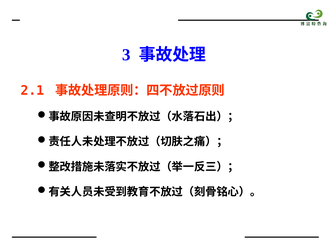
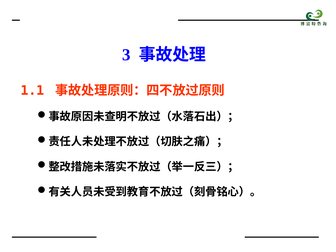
2.1: 2.1 -> 1.1
